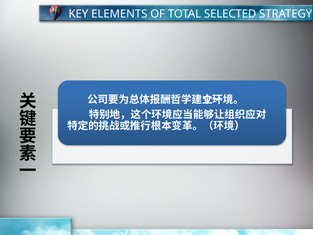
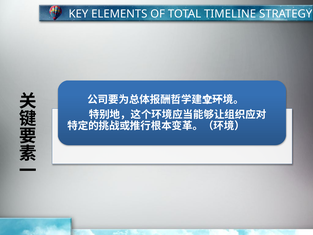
SELECTED: SELECTED -> TIMELINE
